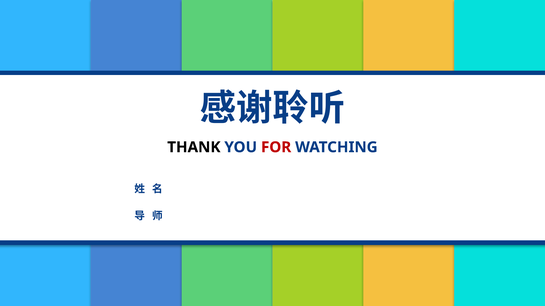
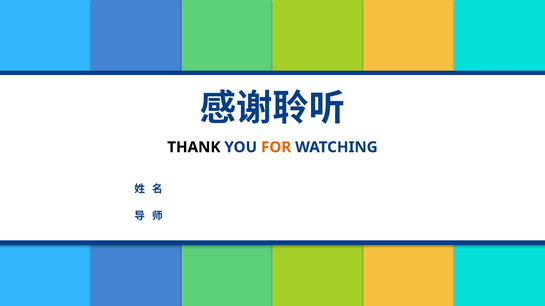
FOR colour: red -> orange
